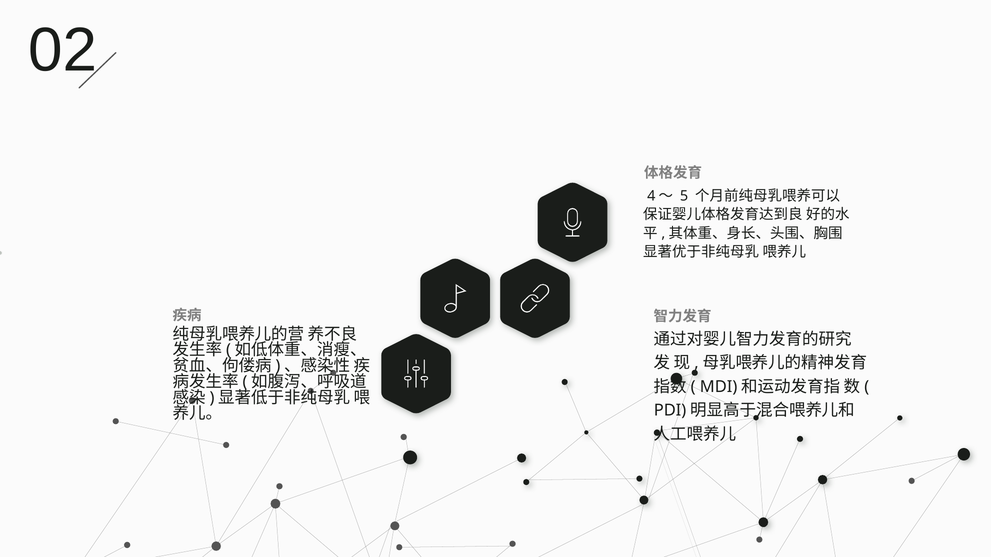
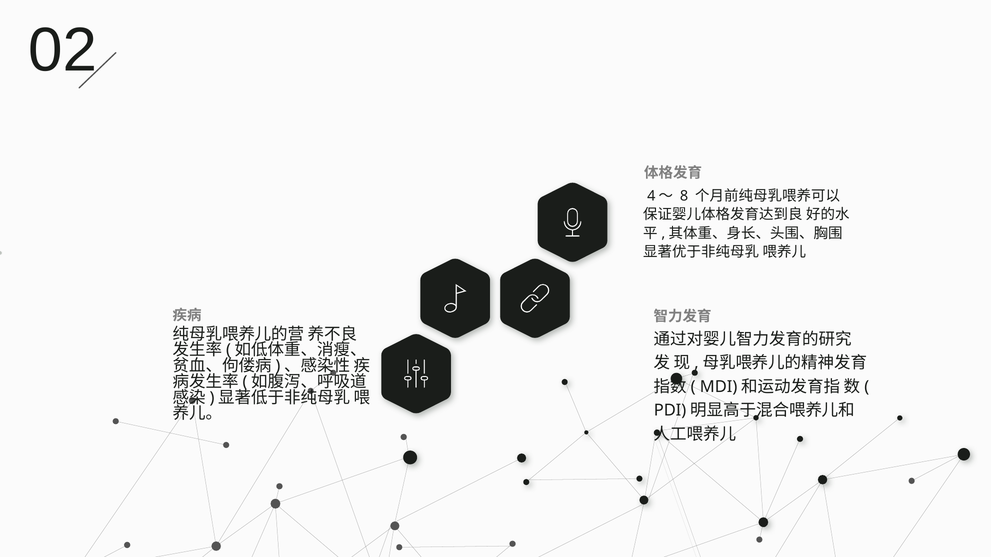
5: 5 -> 8
